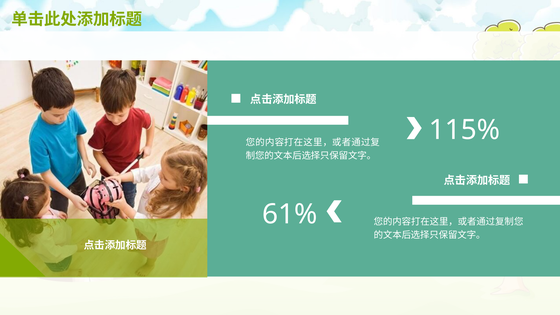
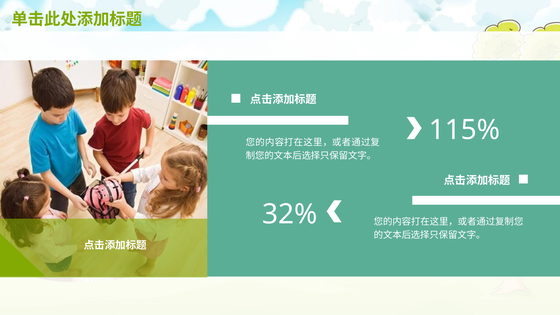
61%: 61% -> 32%
